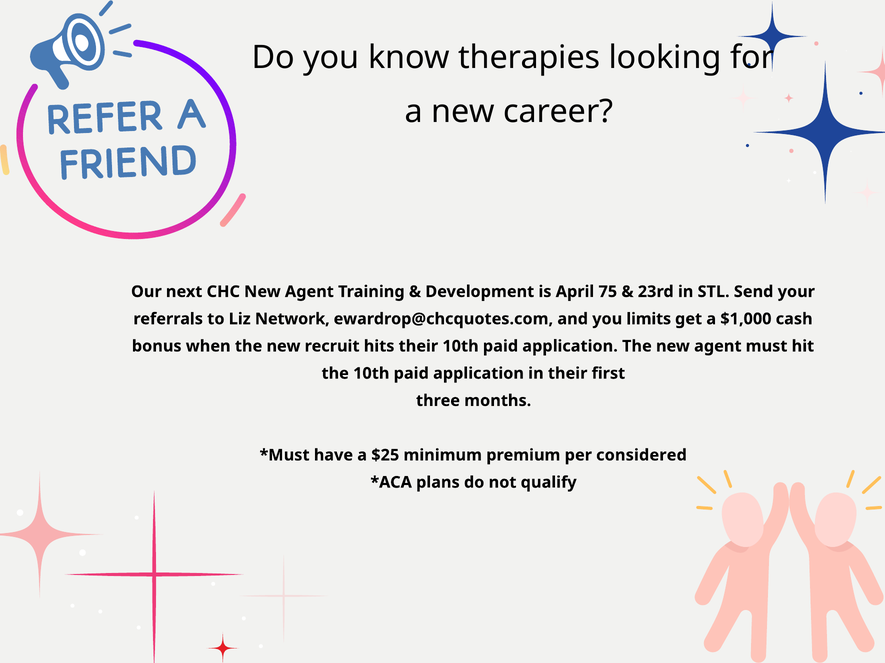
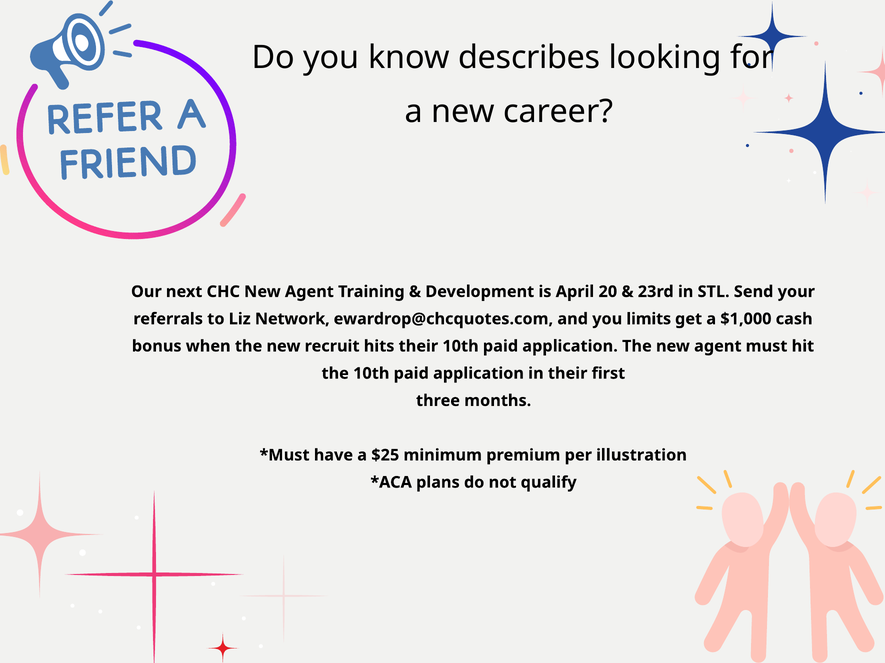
therapies: therapies -> describes
75: 75 -> 20
considered: considered -> illustration
